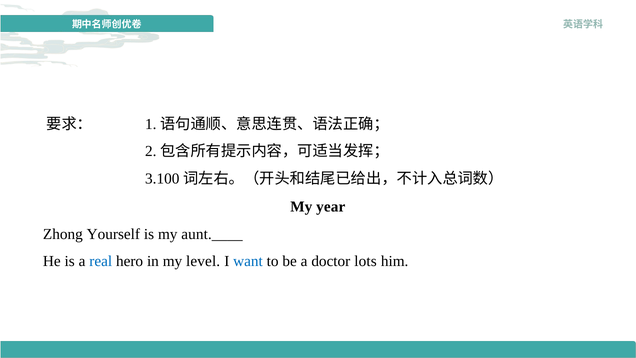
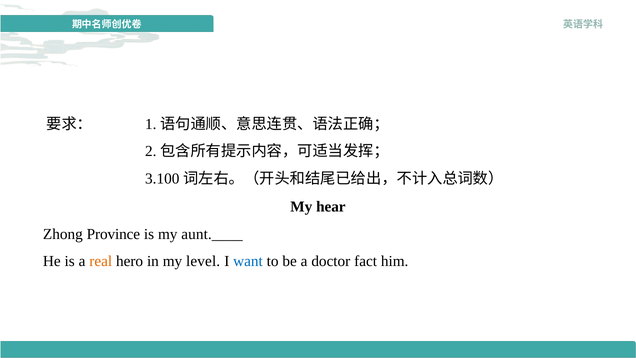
year: year -> hear
Yourself: Yourself -> Province
real colour: blue -> orange
lots: lots -> fact
